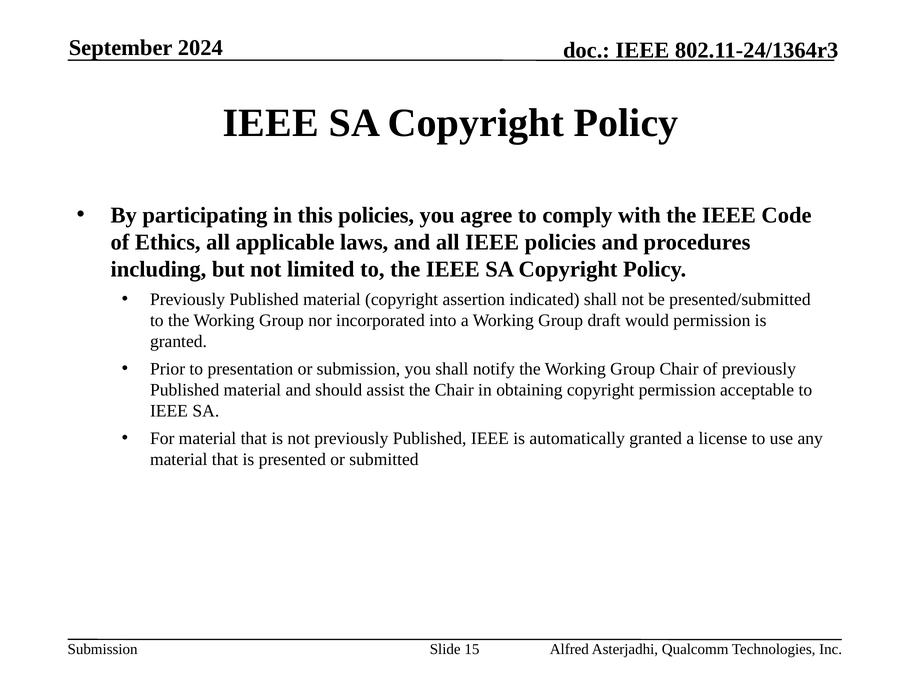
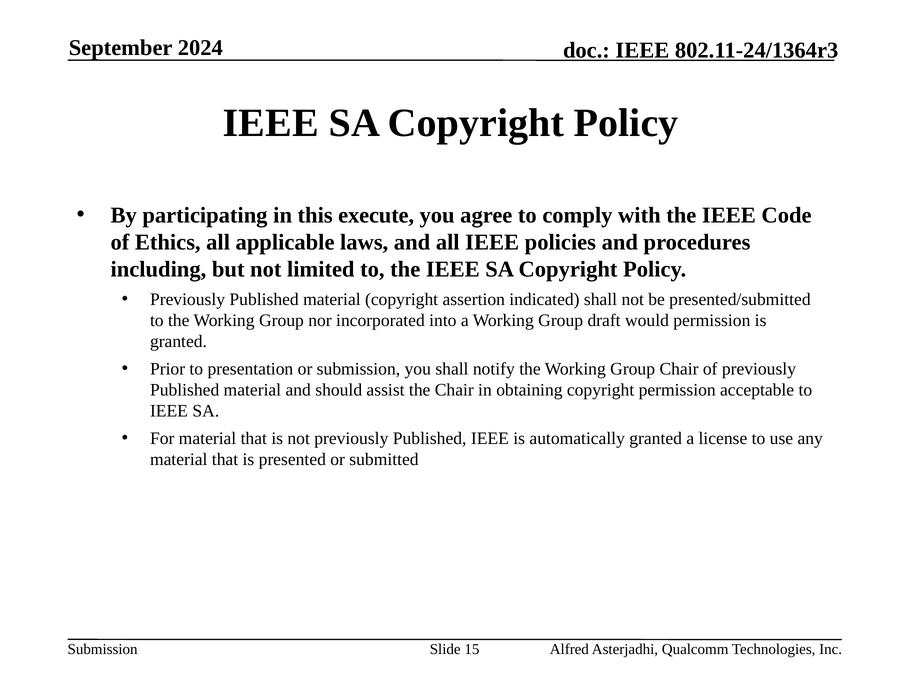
this policies: policies -> execute
